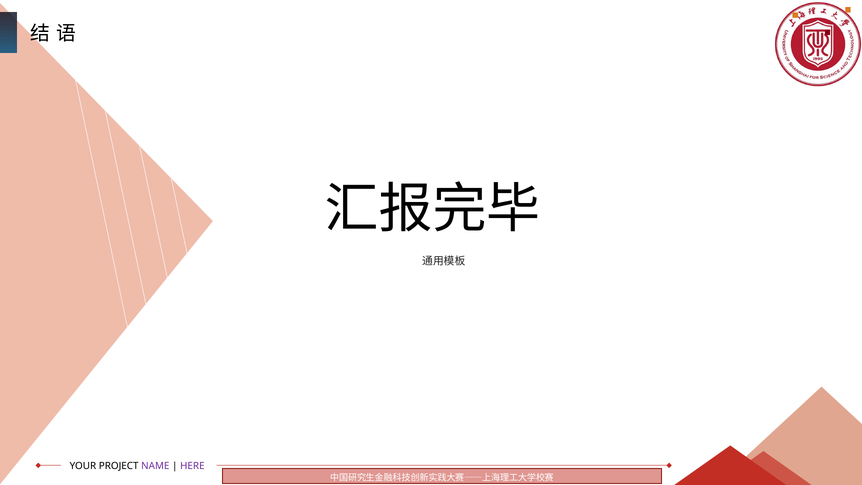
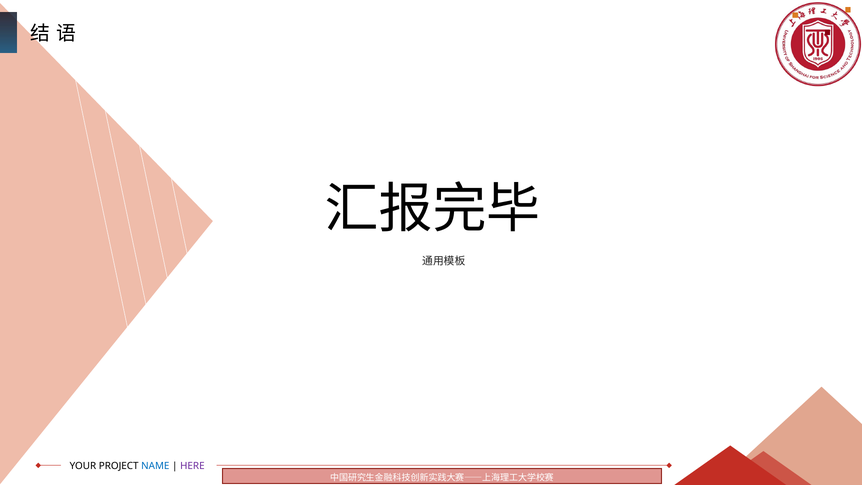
NAME colour: purple -> blue
